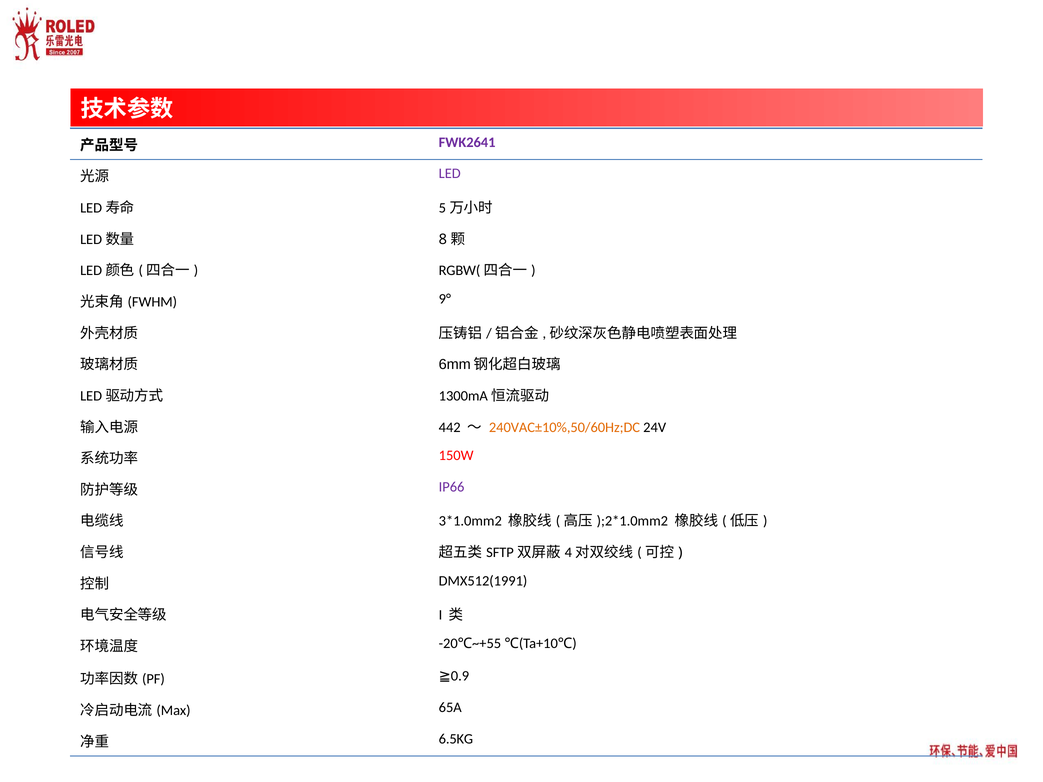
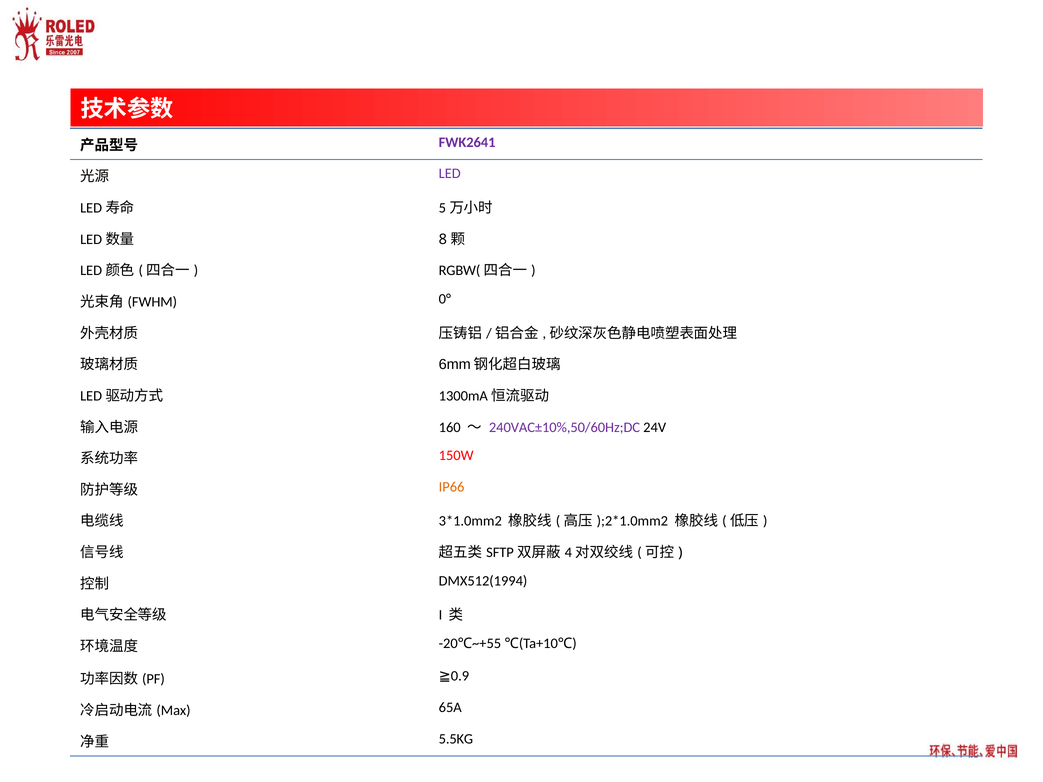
9°: 9° -> 0°
442: 442 -> 160
240VAC±10%,50/60Hz;DC colour: orange -> purple
IP66 colour: purple -> orange
DMX512(1991: DMX512(1991 -> DMX512(1994
6.5KG: 6.5KG -> 5.5KG
